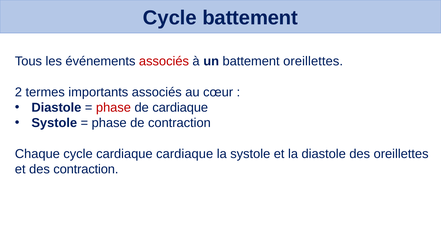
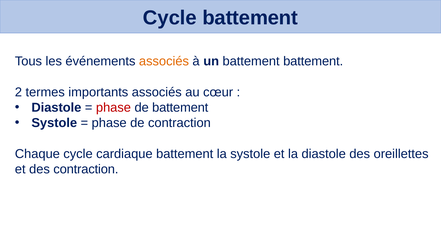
associés at (164, 61) colour: red -> orange
battement oreillettes: oreillettes -> battement
de cardiaque: cardiaque -> battement
cardiaque cardiaque: cardiaque -> battement
